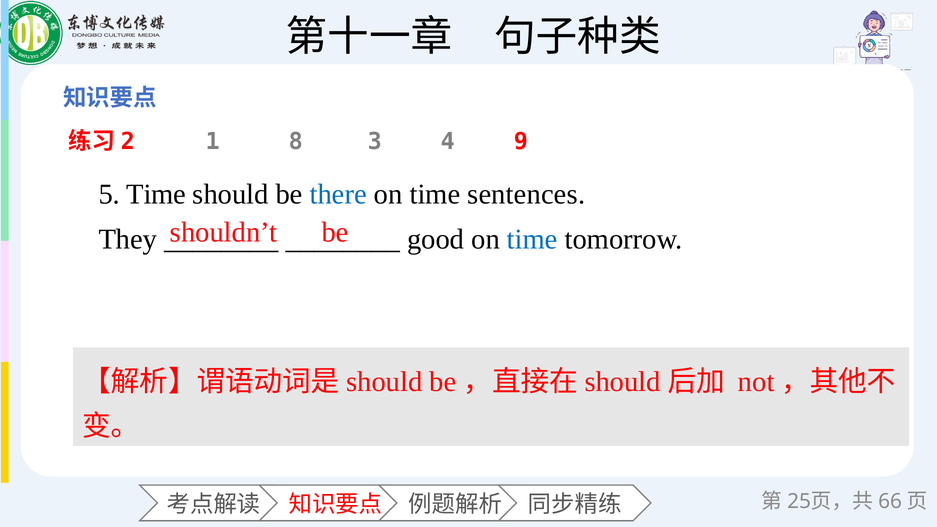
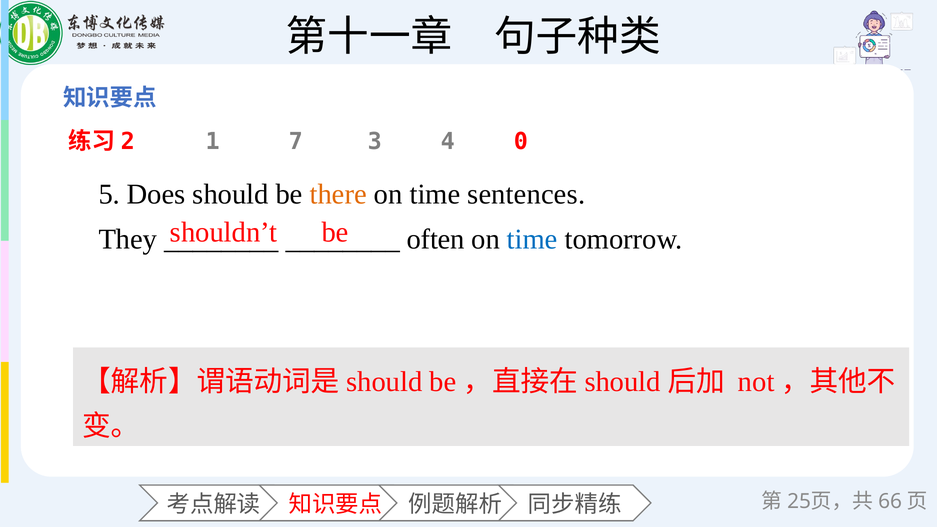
8: 8 -> 7
9: 9 -> 0
5 Time: Time -> Does
there colour: blue -> orange
good: good -> often
